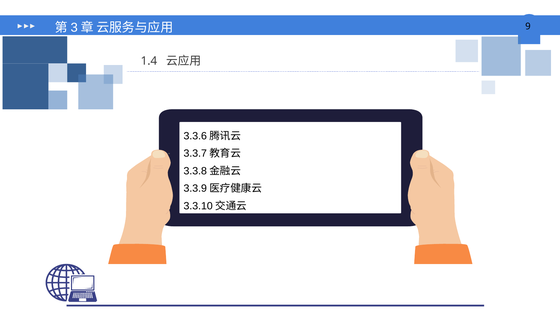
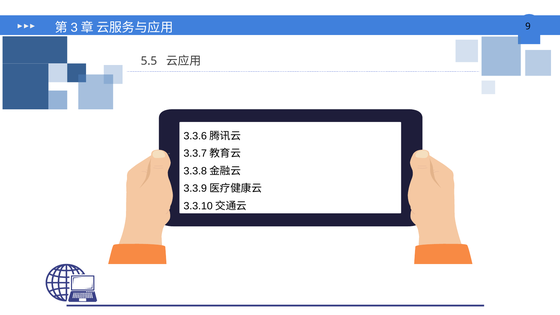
1.4: 1.4 -> 5.5
